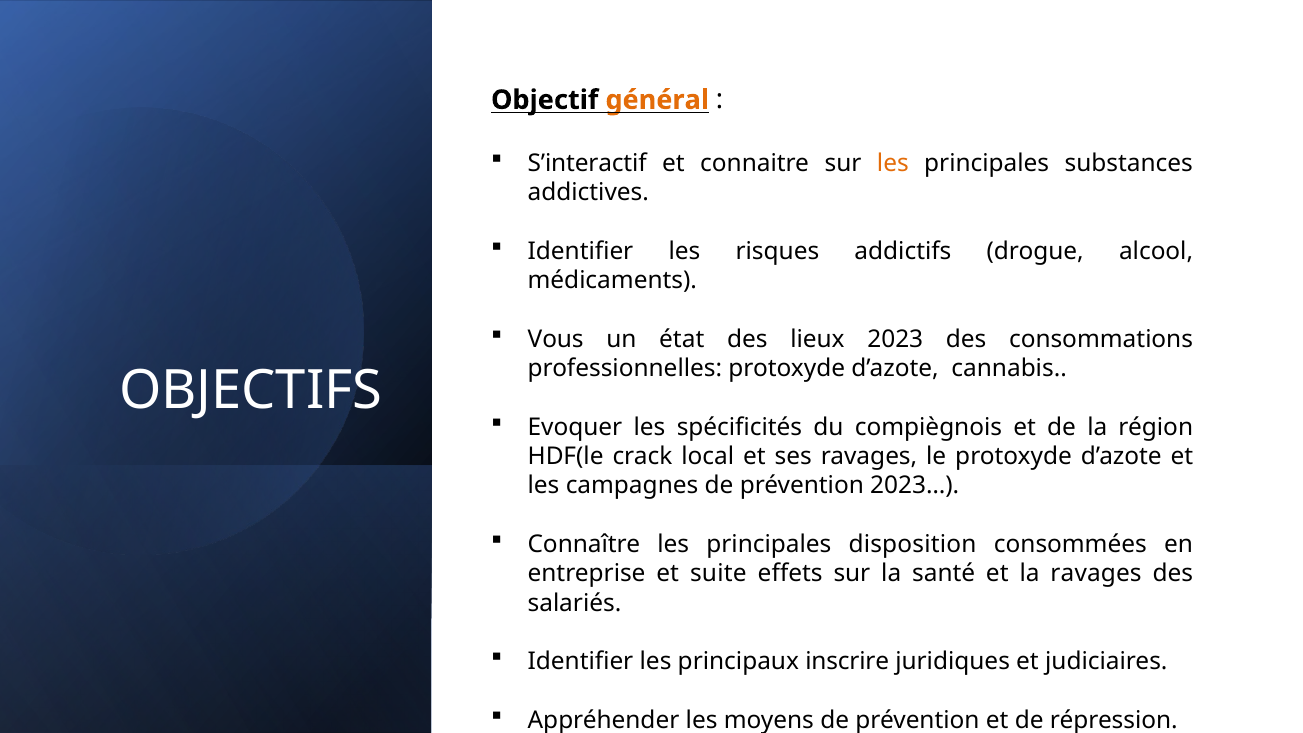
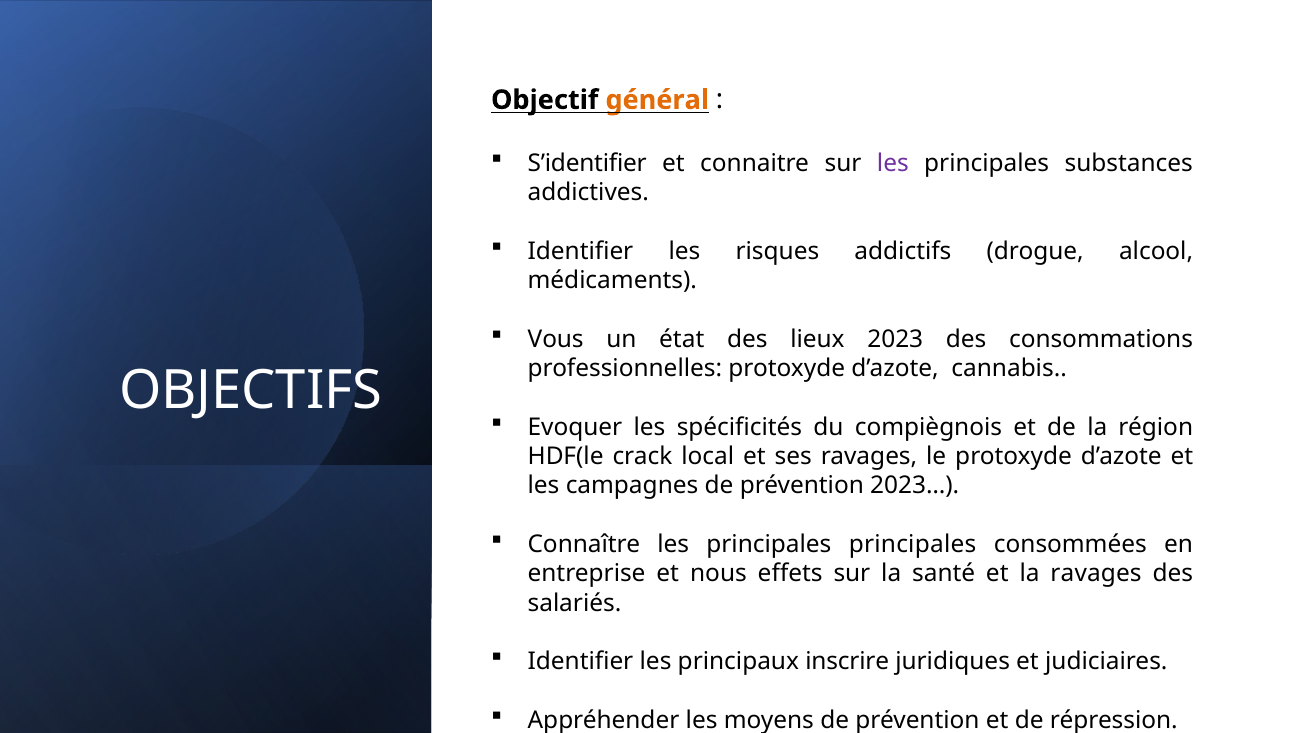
S’interactif: S’interactif -> S’identifier
les at (893, 163) colour: orange -> purple
principales disposition: disposition -> principales
suite: suite -> nous
